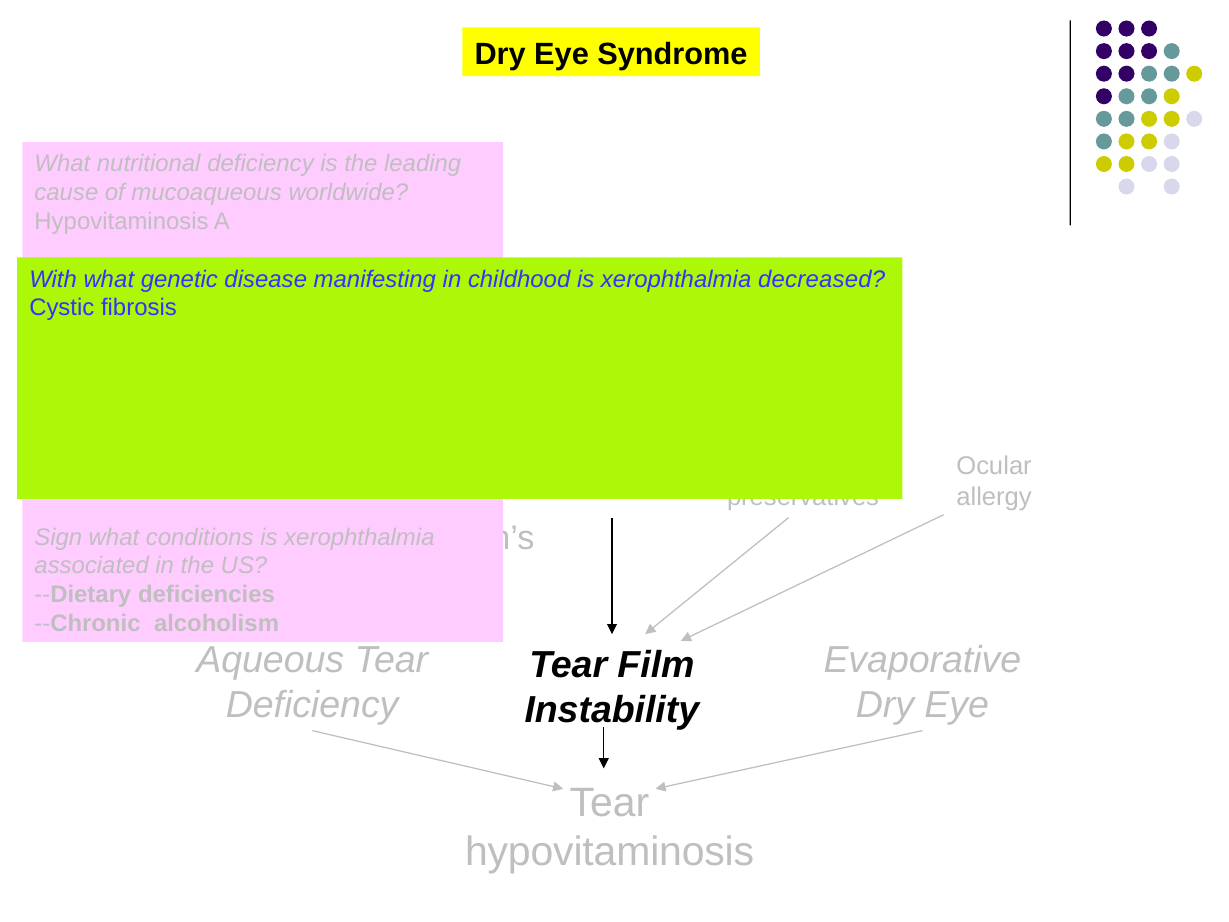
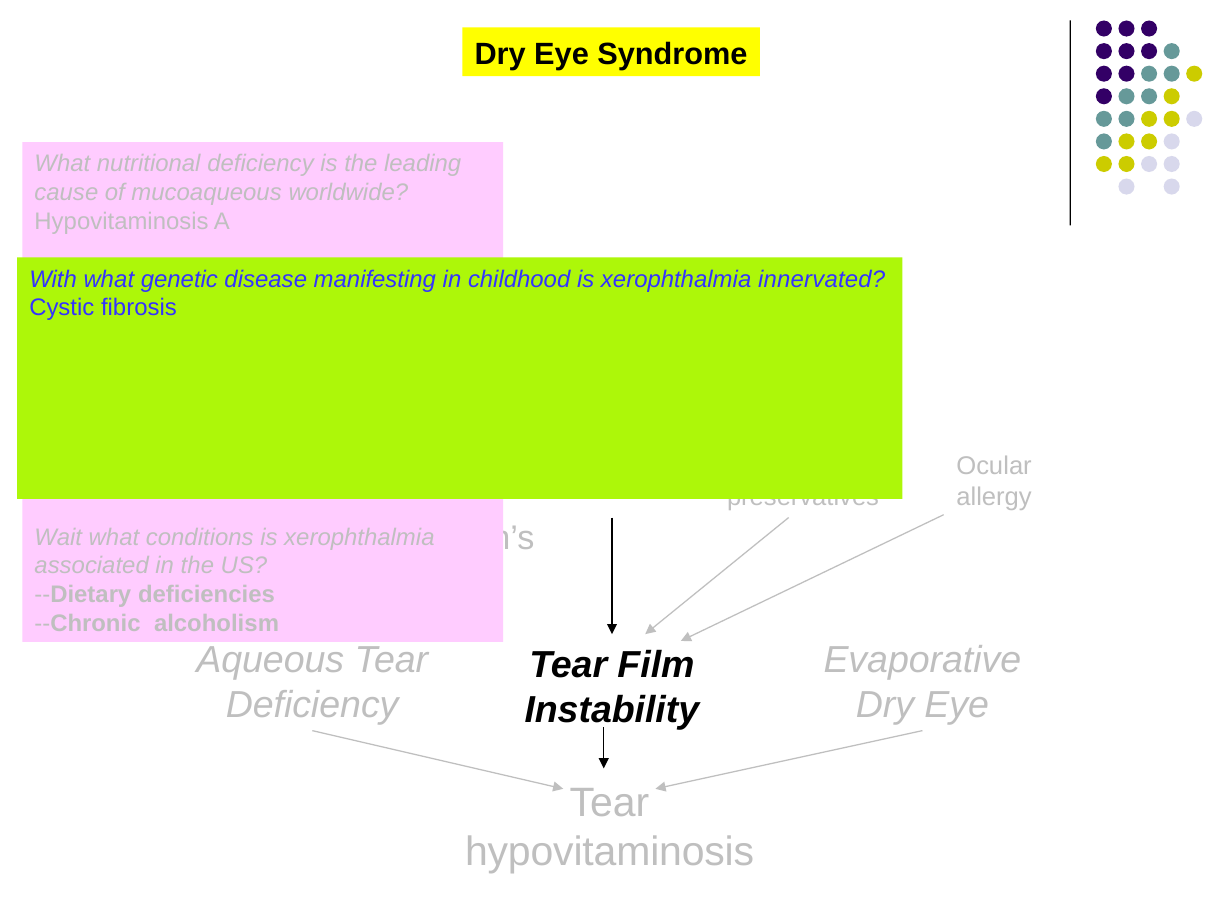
decreased: decreased -> innervated
Sign at (58, 537): Sign -> Wait
